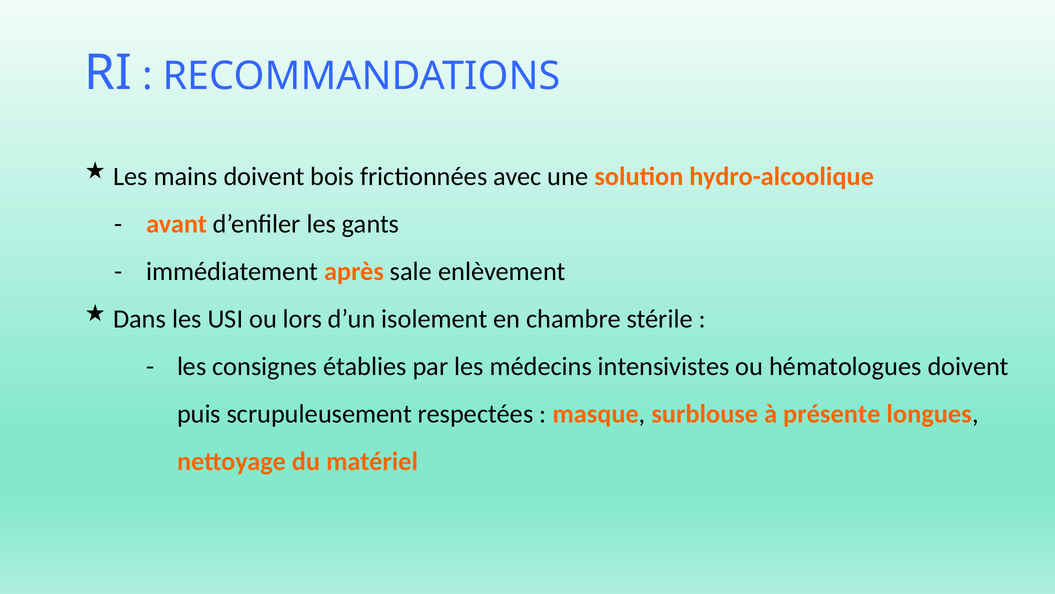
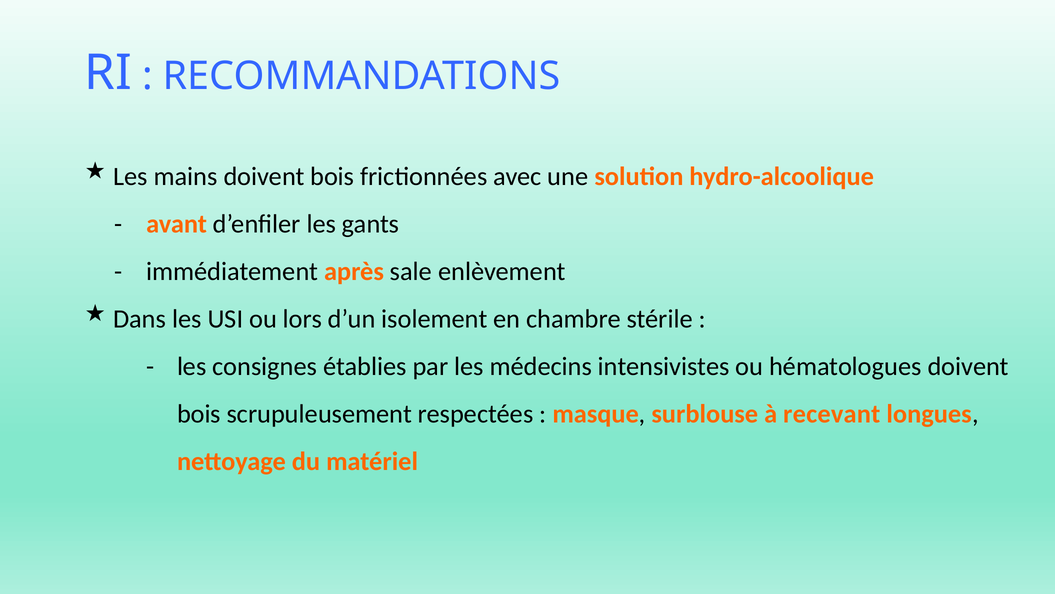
puis at (199, 414): puis -> bois
présente: présente -> recevant
